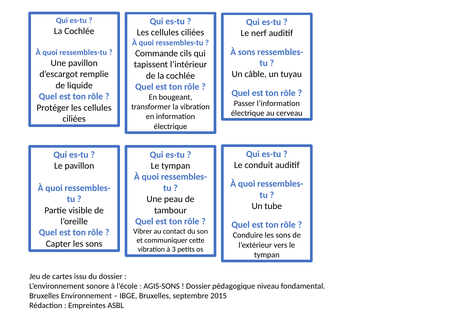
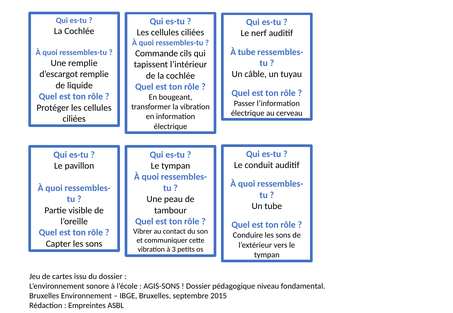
À sons: sons -> tube
Une pavillon: pavillon -> remplie
